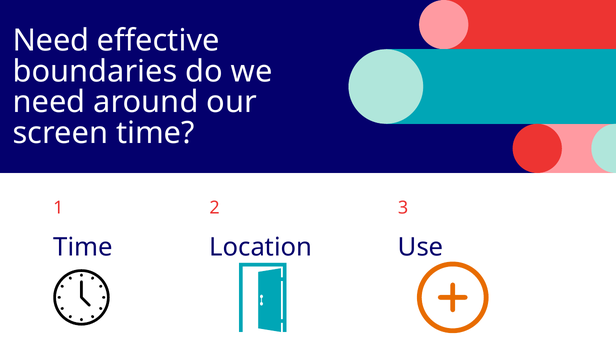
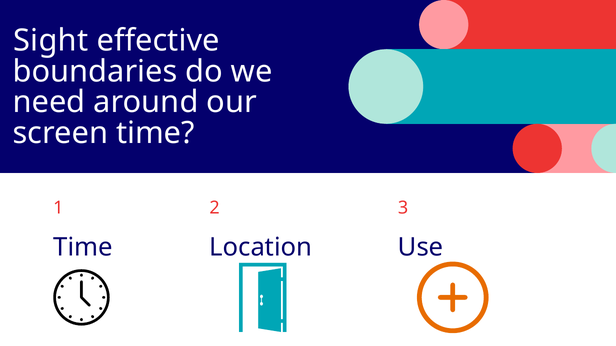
Need at (51, 41): Need -> Sight
